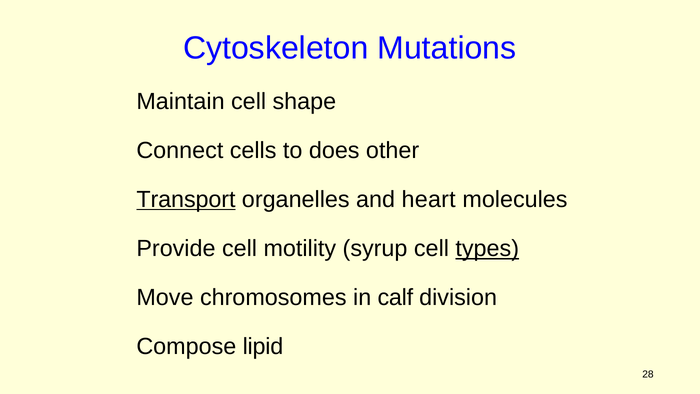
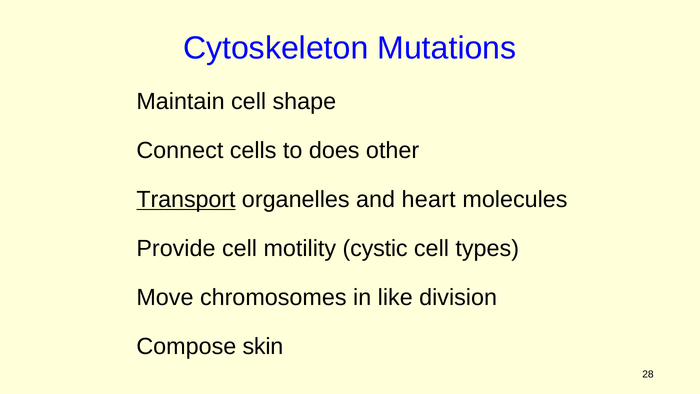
syrup: syrup -> cystic
types underline: present -> none
calf: calf -> like
lipid: lipid -> skin
